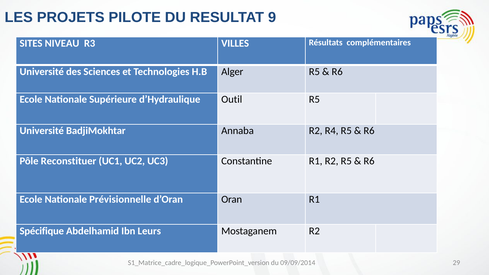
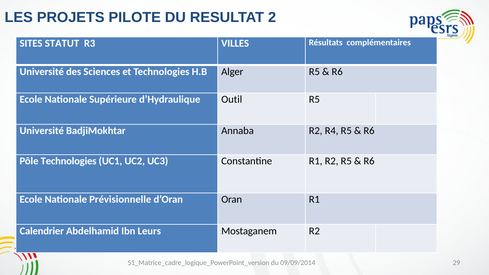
9: 9 -> 2
NIVEAU: NIVEAU -> STATUT
Pôle Reconstituer: Reconstituer -> Technologies
Spécifique: Spécifique -> Calendrier
